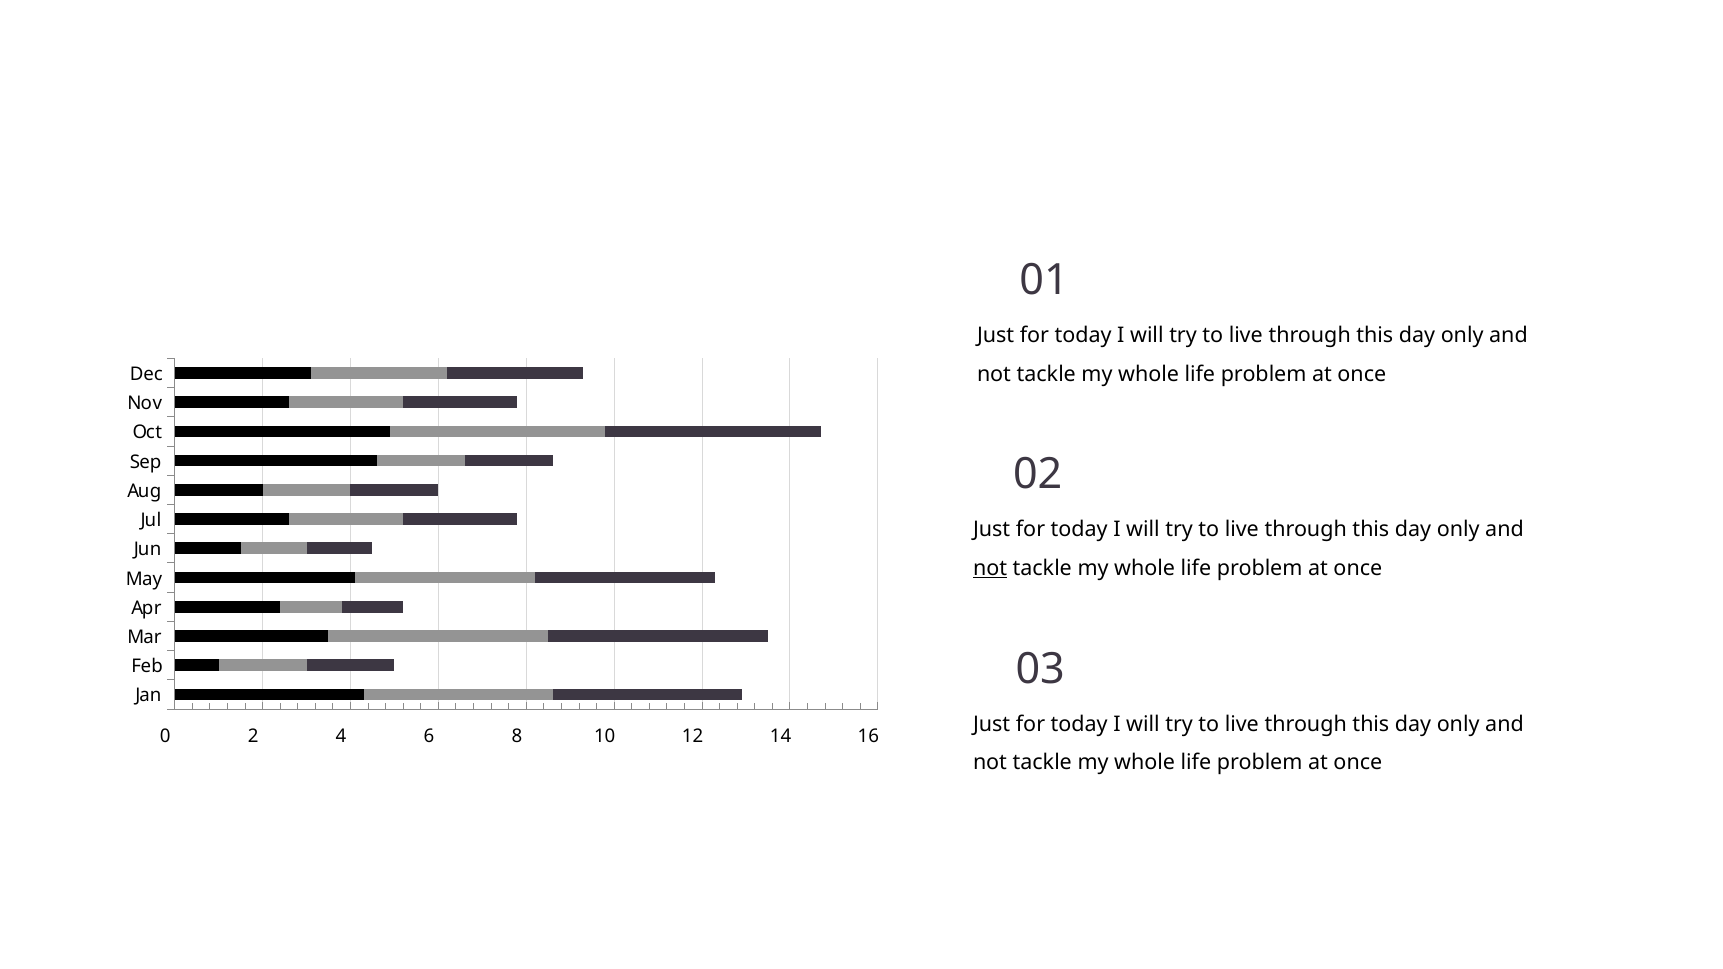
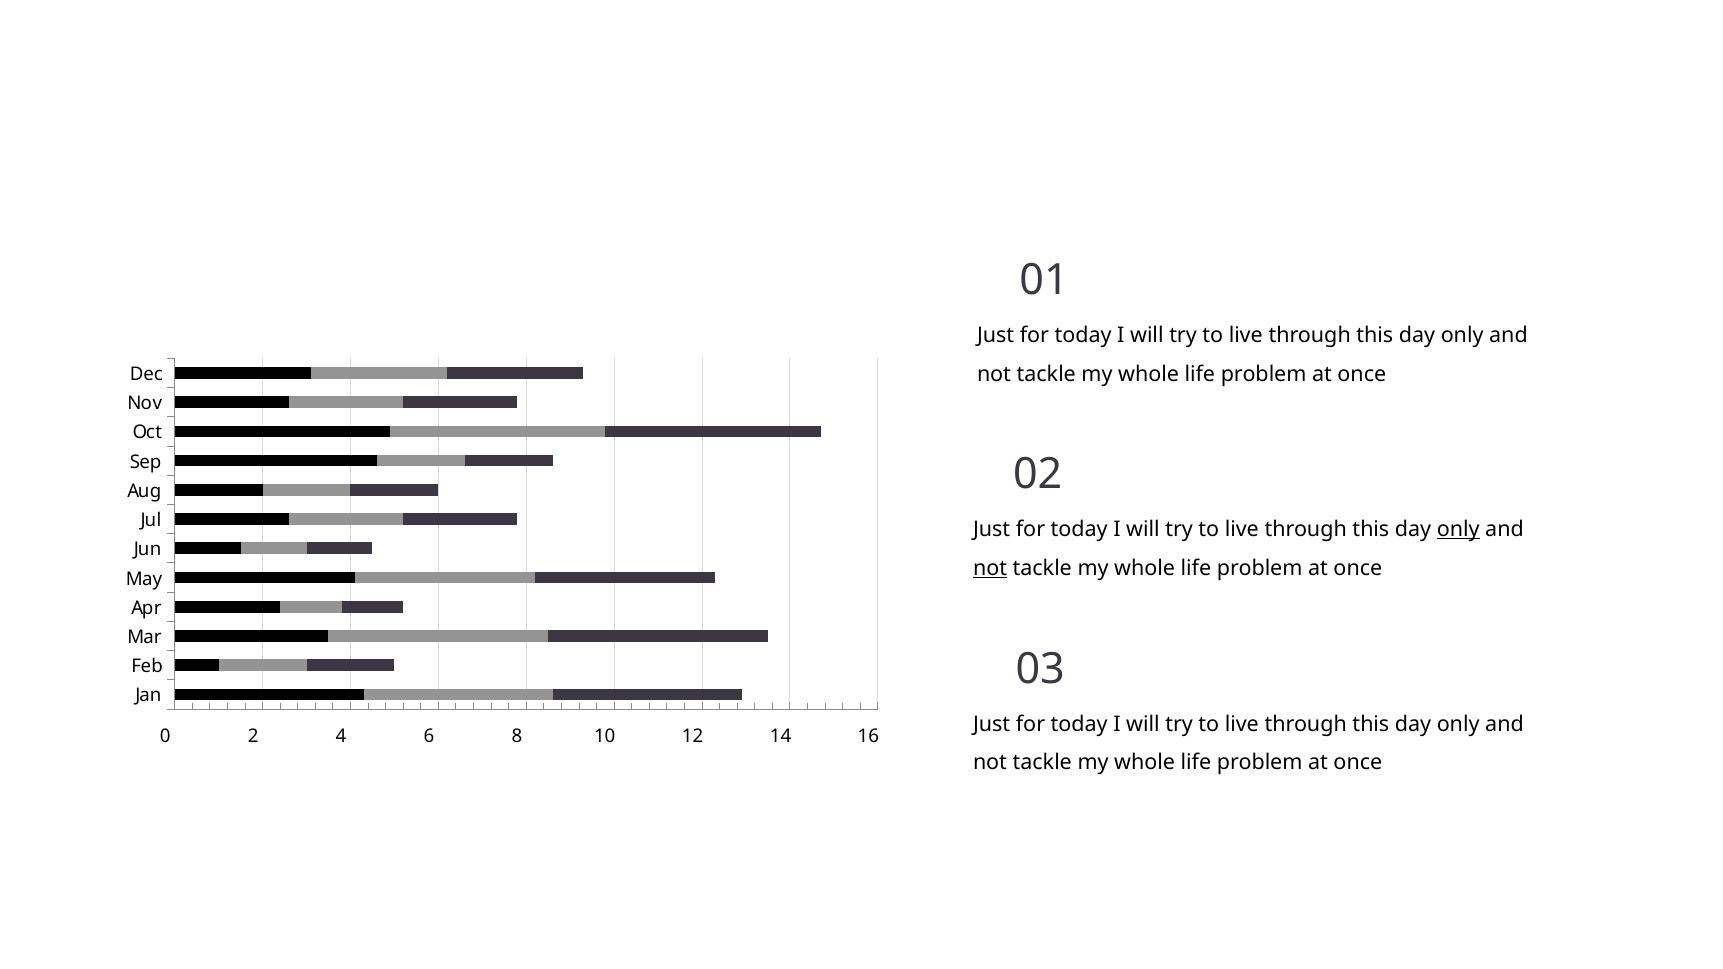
only at (1458, 530) underline: none -> present
